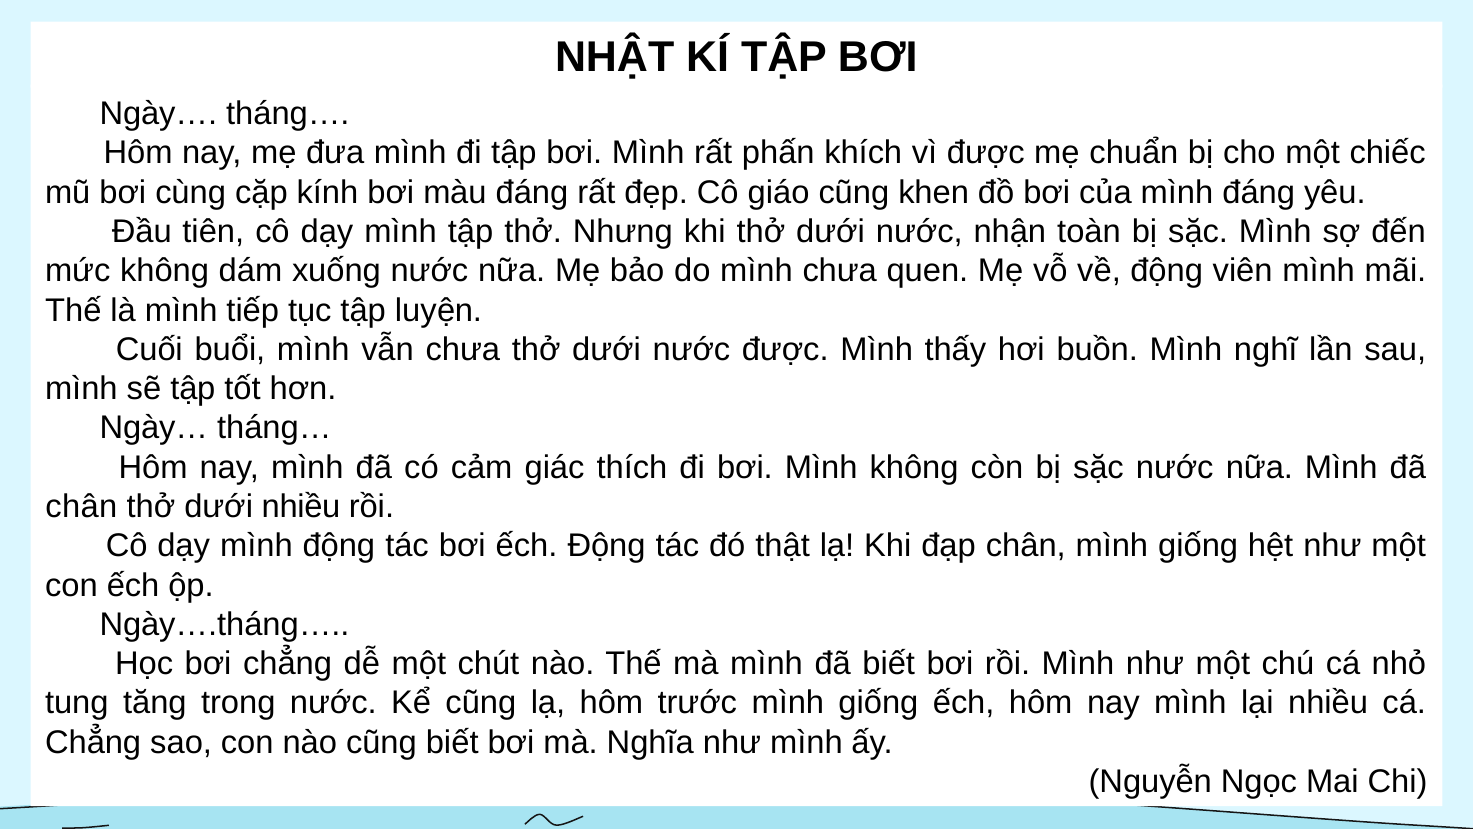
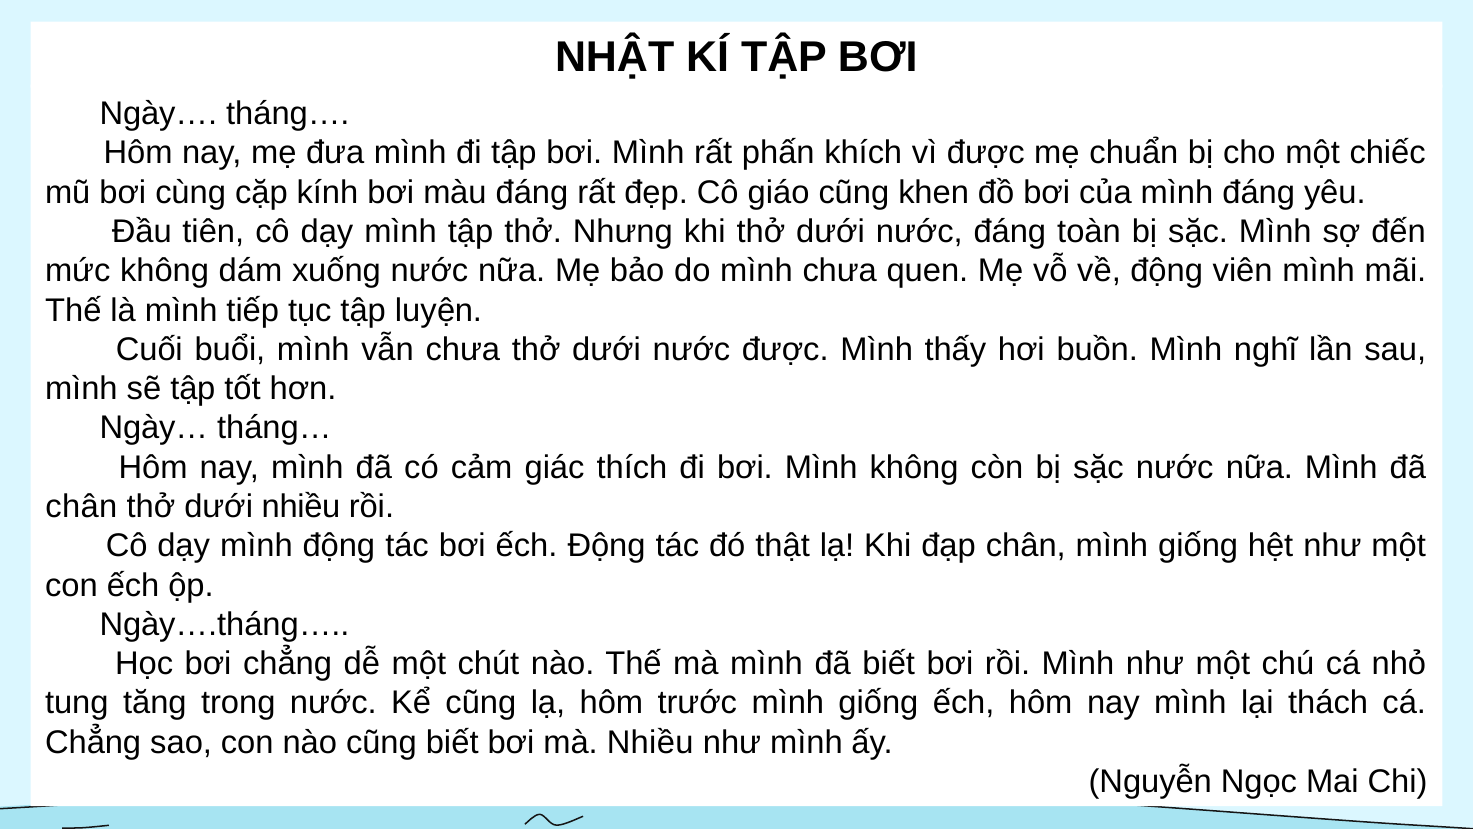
nước nhận: nhận -> đáng
lại nhiều: nhiều -> thách
mà Nghĩa: Nghĩa -> Nhiều
